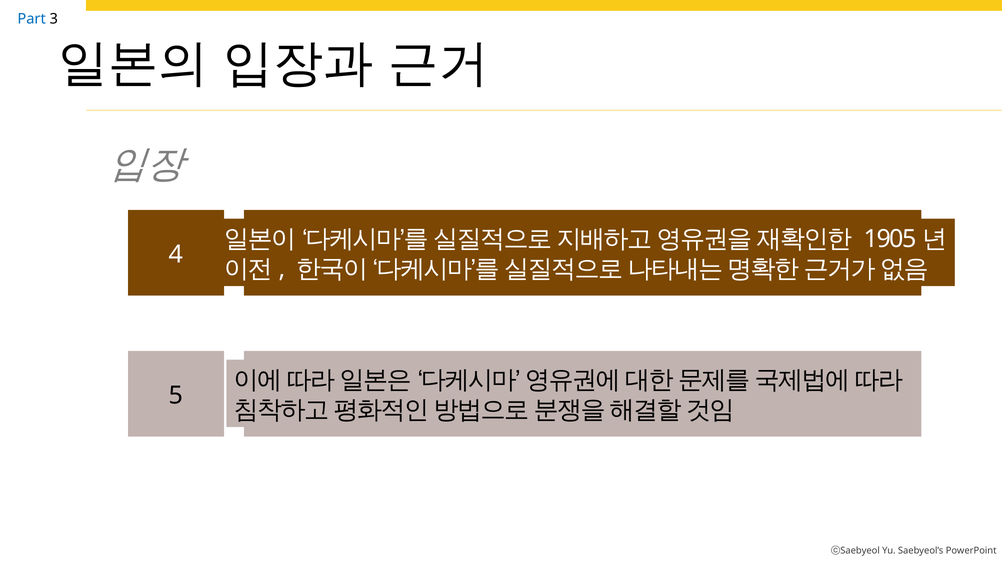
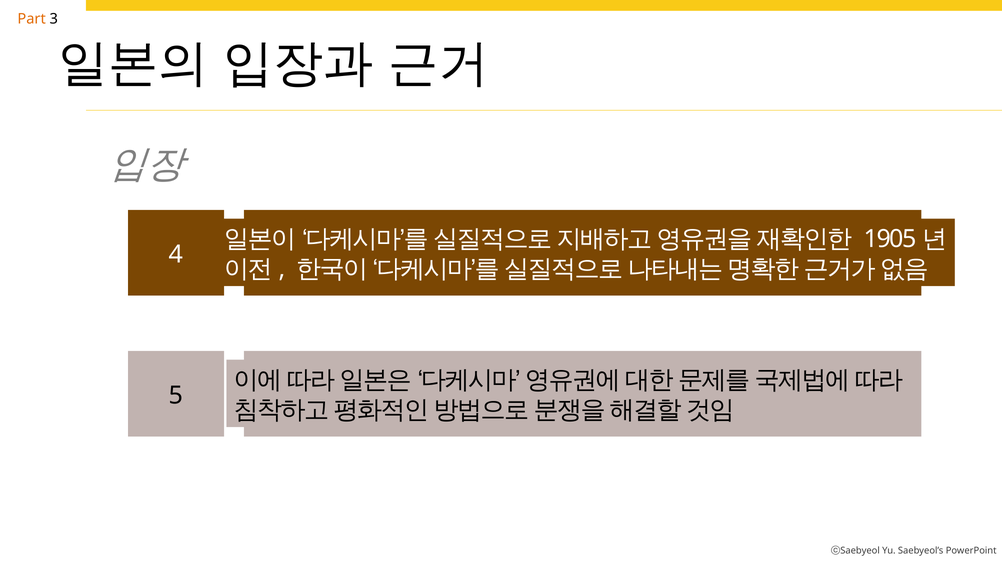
Part colour: blue -> orange
